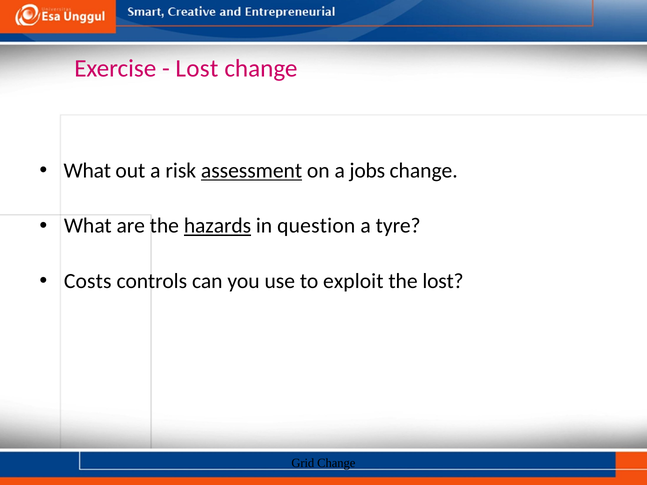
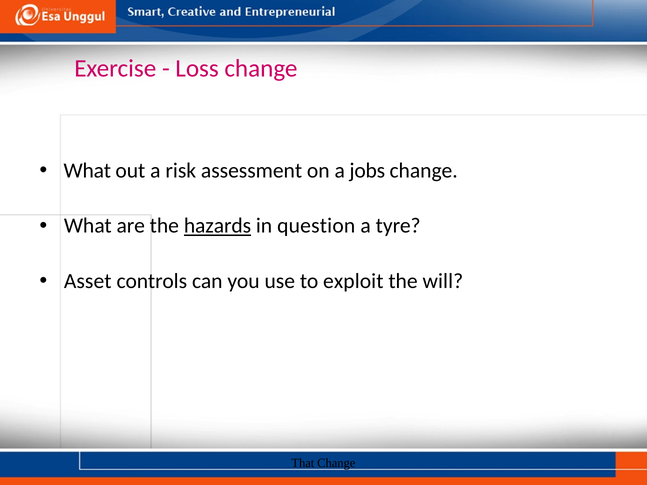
Lost at (197, 69): Lost -> Loss
assessment underline: present -> none
Costs: Costs -> Asset
the lost: lost -> will
Grid: Grid -> That
